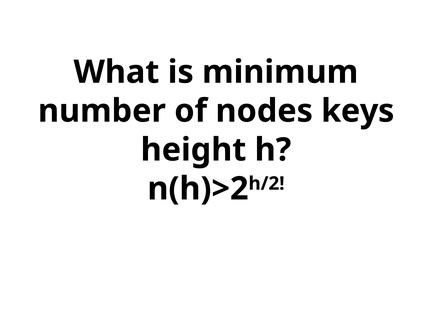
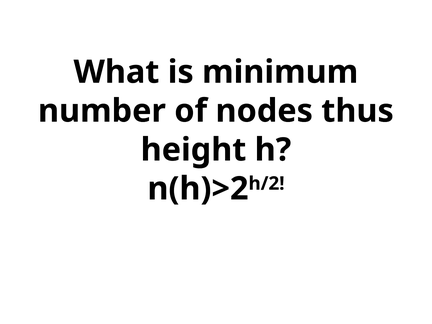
keys: keys -> thus
